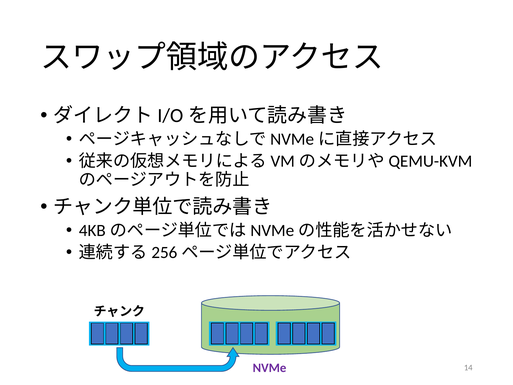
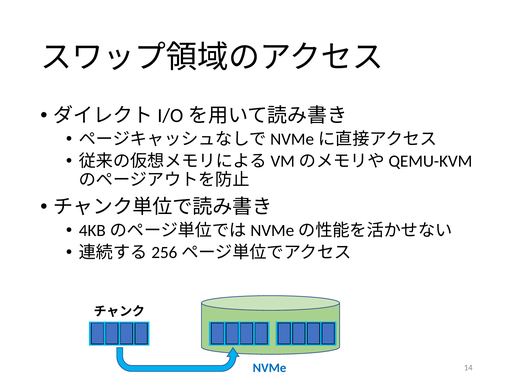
NVMe colour: purple -> blue
